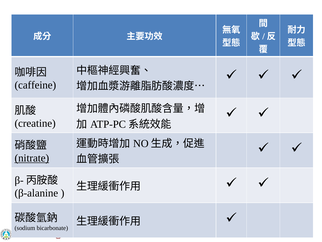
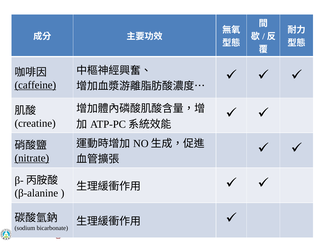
caffeine underline: none -> present
